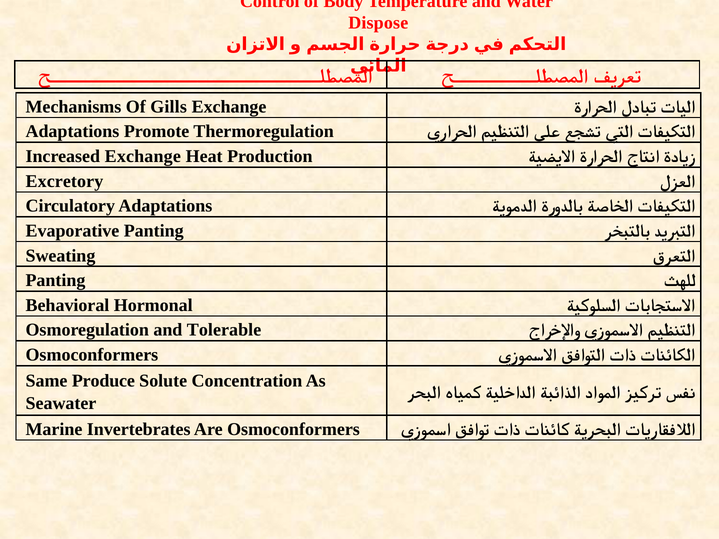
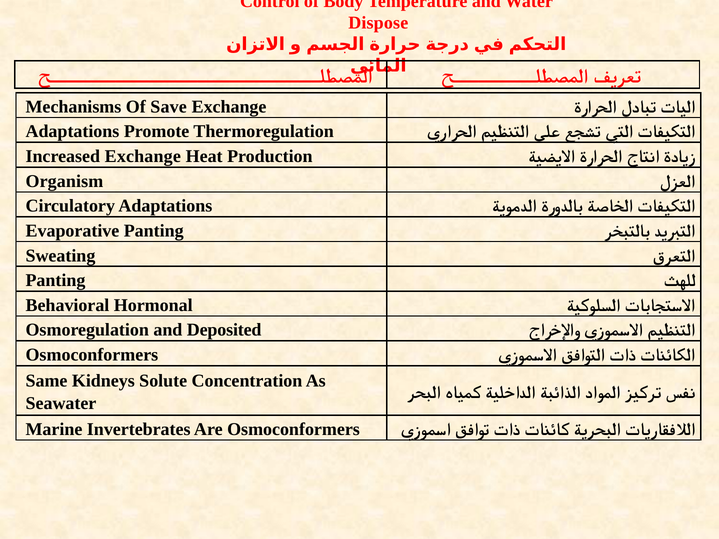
Gills: Gills -> Save
Excretory: Excretory -> Organism
Tolerable: Tolerable -> Deposited
Produce: Produce -> Kidneys
